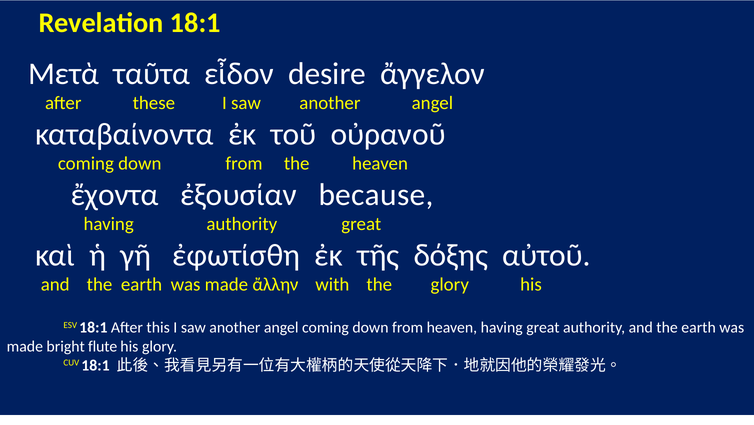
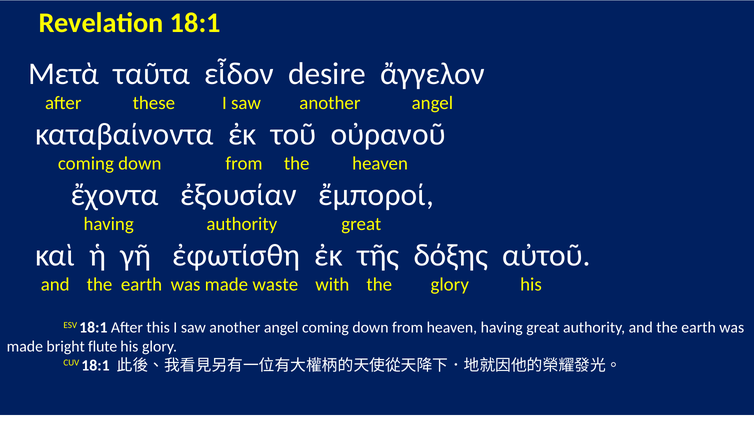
because: because -> ἔμποροί
ἄλλην: ἄλλην -> waste
